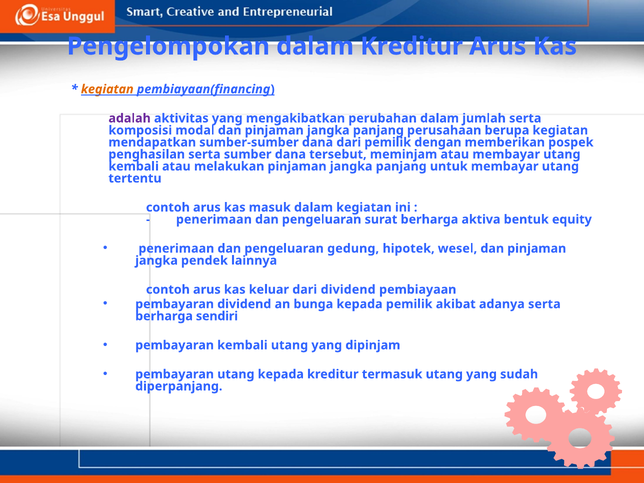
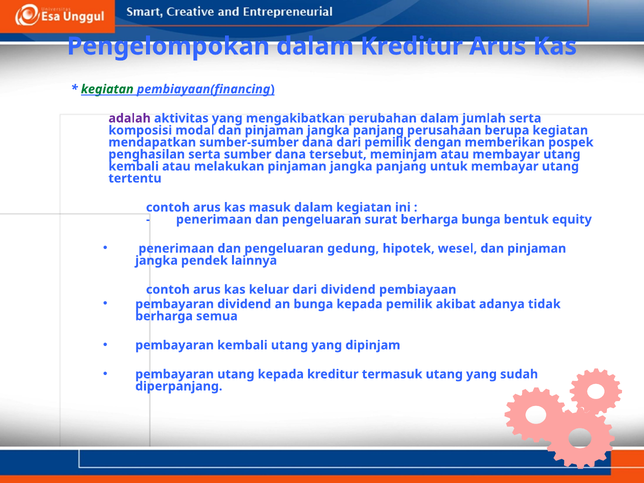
kegiatan at (107, 89) colour: orange -> green
berharga aktiva: aktiva -> bunga
adanya serta: serta -> tidak
sendiri: sendiri -> semua
